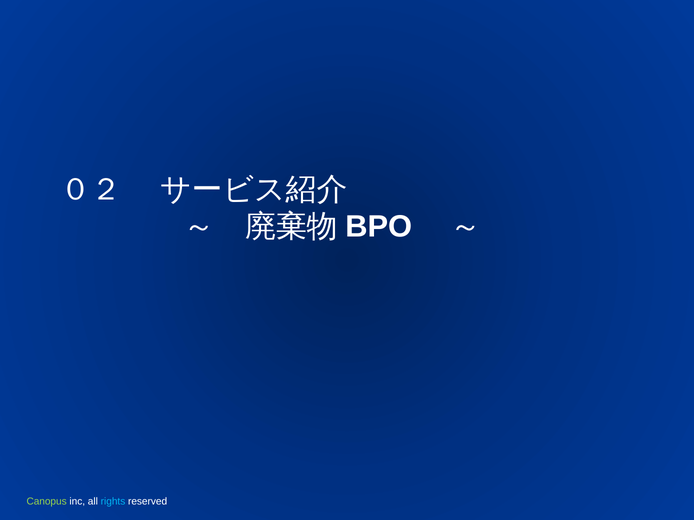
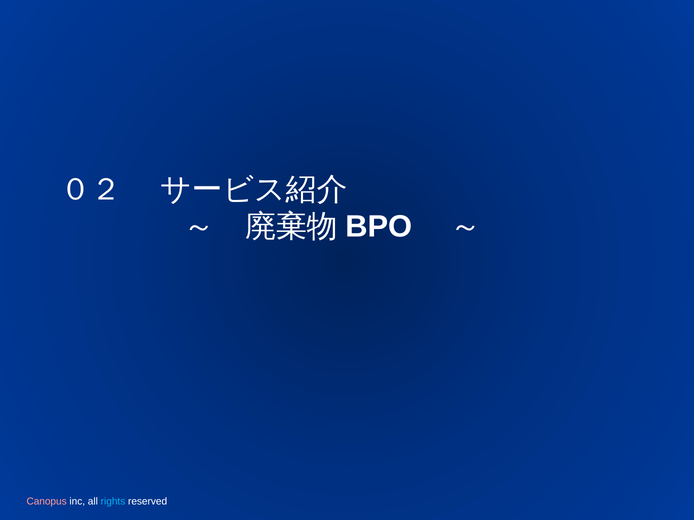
Canopus at (47, 502) colour: light green -> pink
